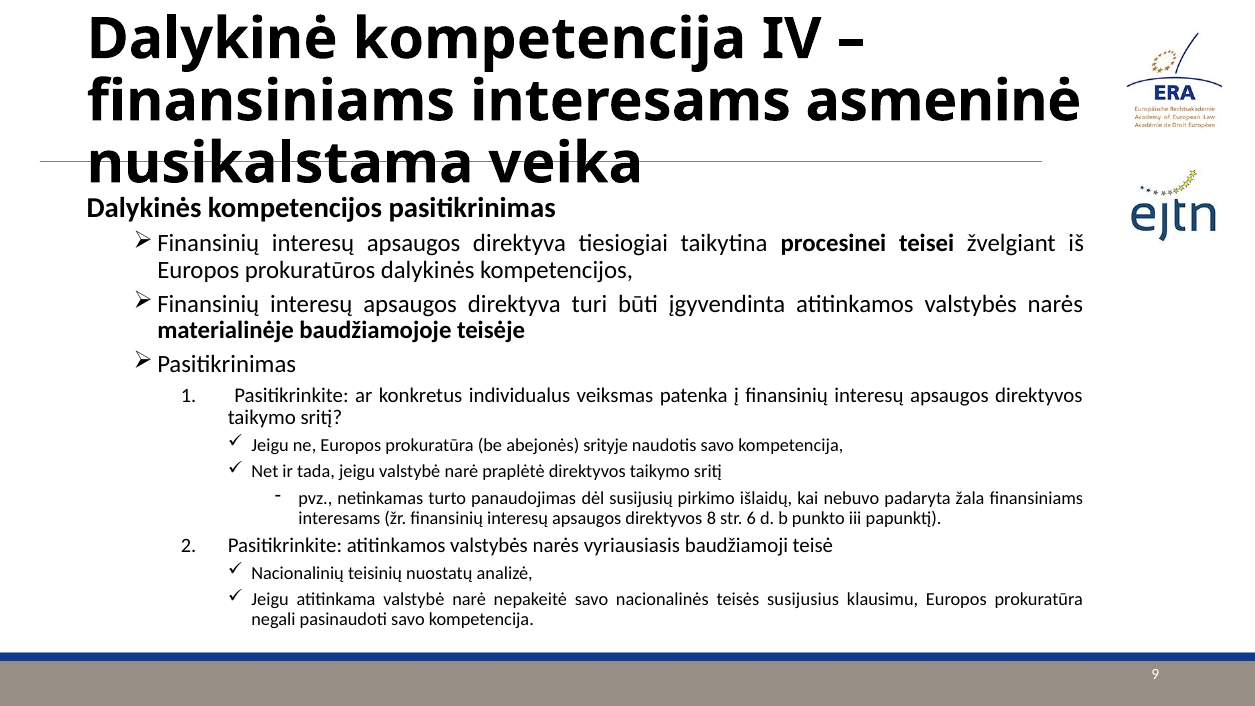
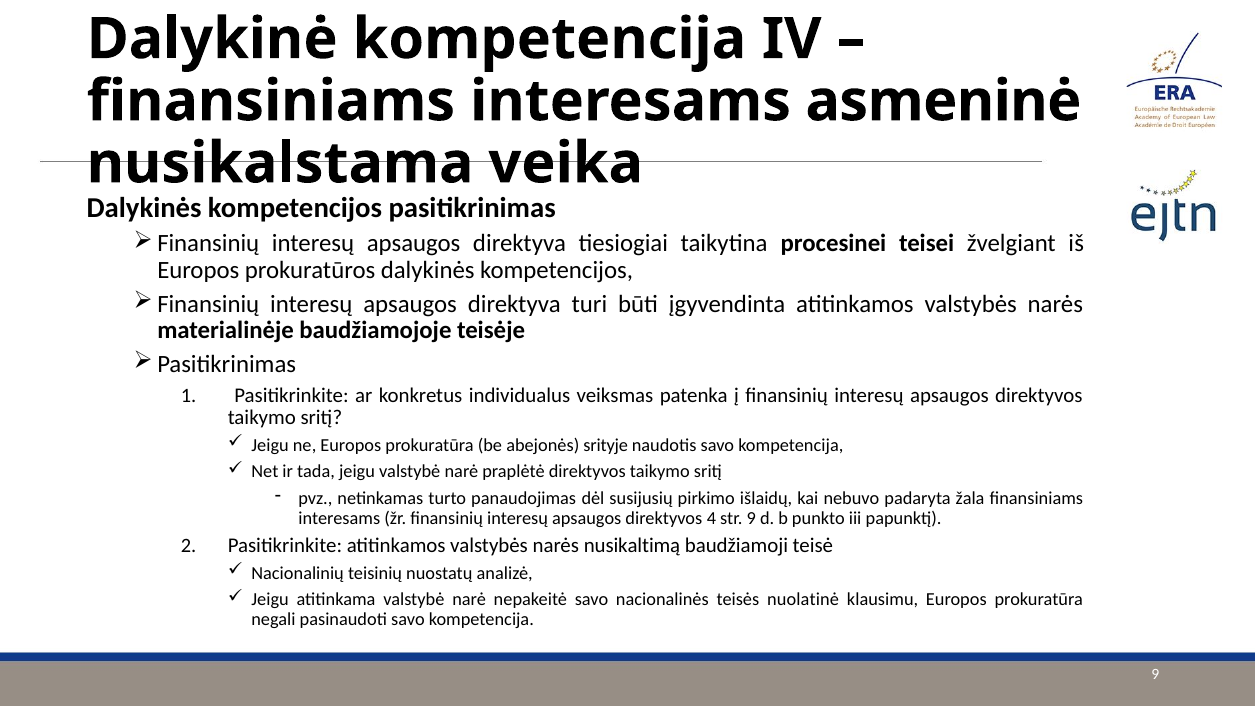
8: 8 -> 4
str 6: 6 -> 9
vyriausiasis: vyriausiasis -> nusikaltimą
susijusius: susijusius -> nuolatinė
